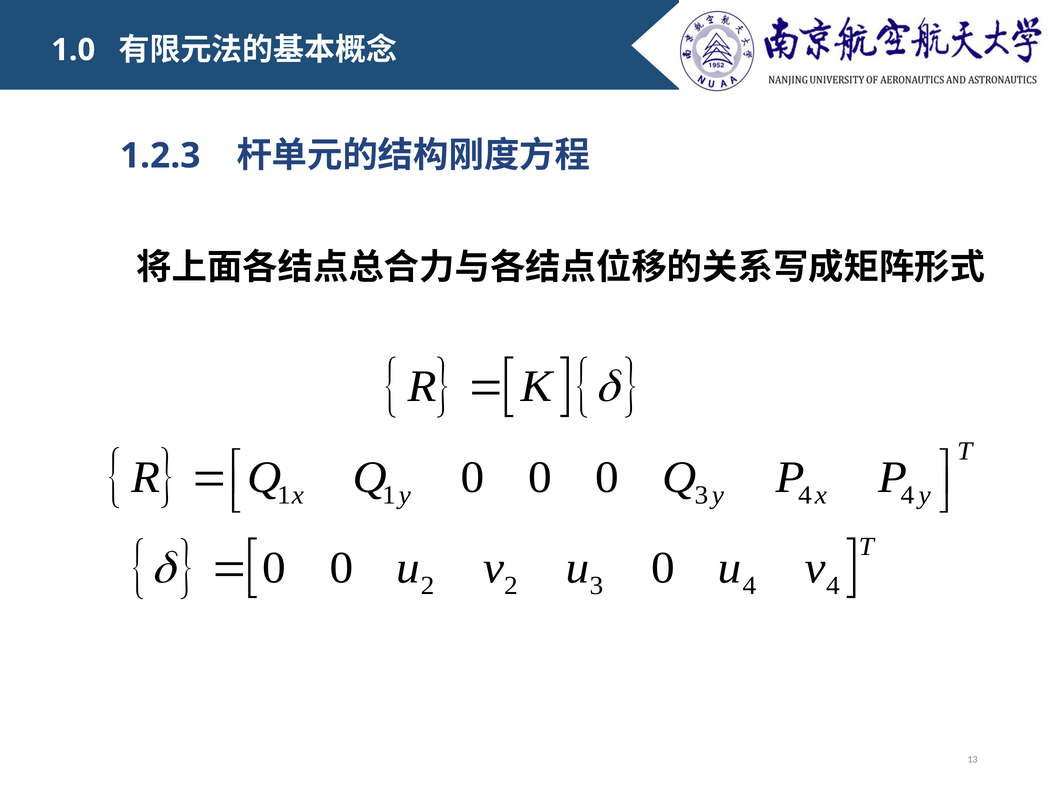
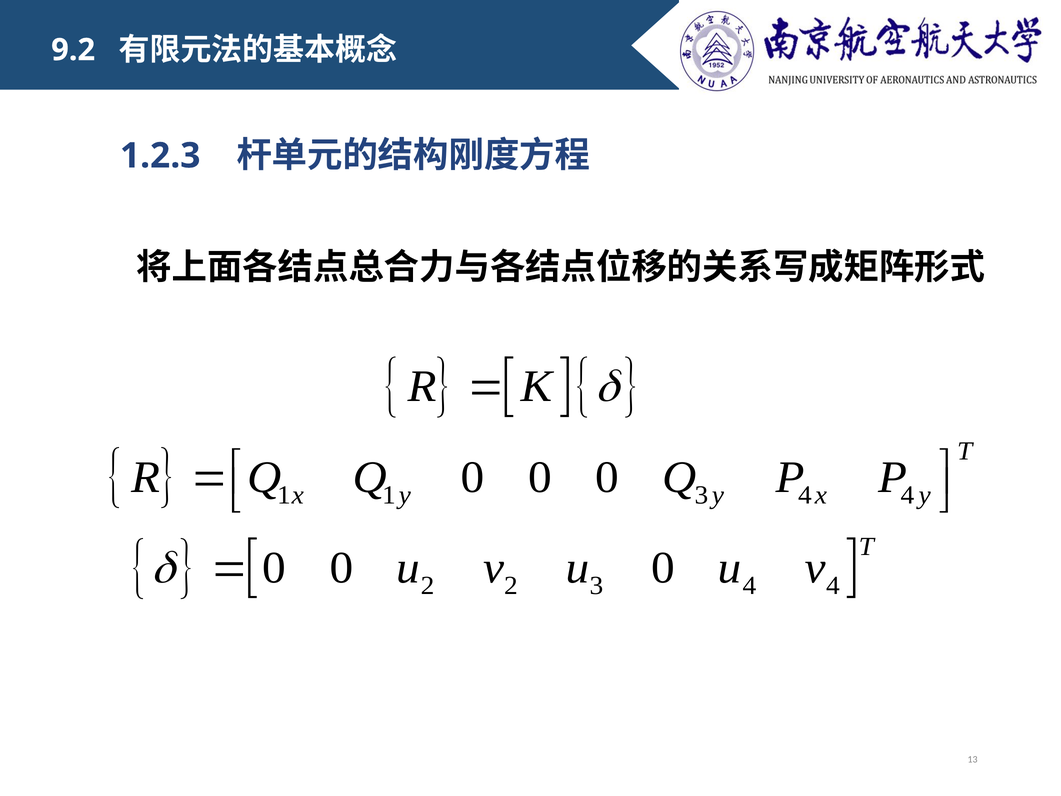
1.0: 1.0 -> 9.2
